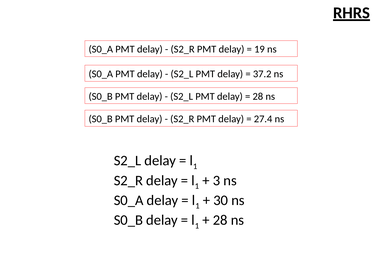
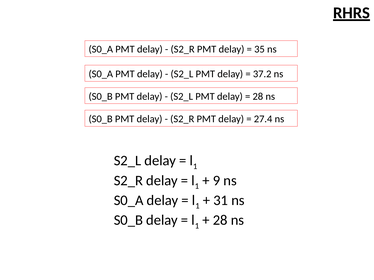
19: 19 -> 35
3: 3 -> 9
30: 30 -> 31
